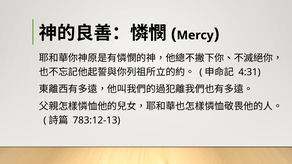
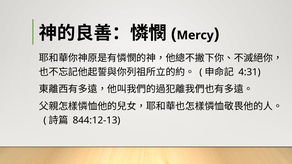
783:12-13: 783:12-13 -> 844:12-13
